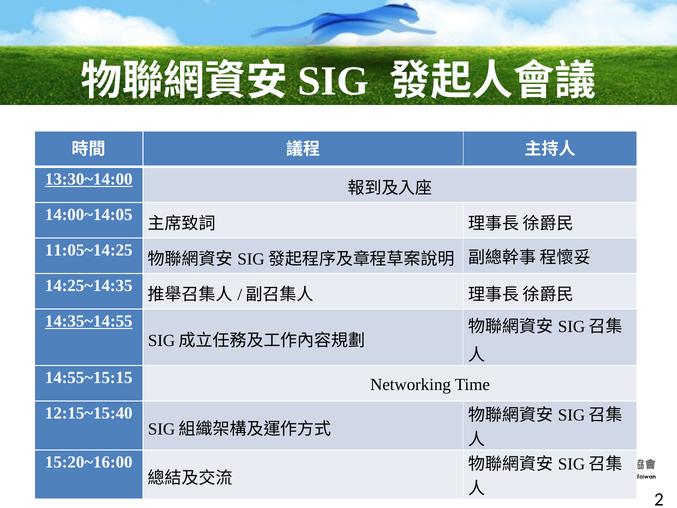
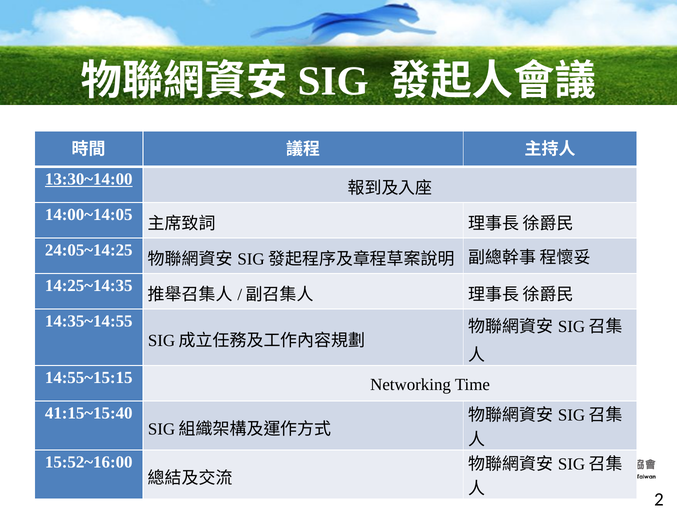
11:05~14:25: 11:05~14:25 -> 24:05~14:25
14:35~14:55 underline: present -> none
12:15~15:40: 12:15~15:40 -> 41:15~15:40
15:20~16:00: 15:20~16:00 -> 15:52~16:00
